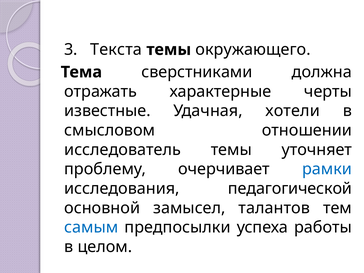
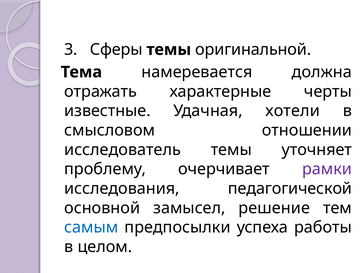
Текста: Текста -> Сферы
окружающего: окружающего -> оригинальной
сверстниками: сверстниками -> намеревается
рамки colour: blue -> purple
талантов: талантов -> решение
